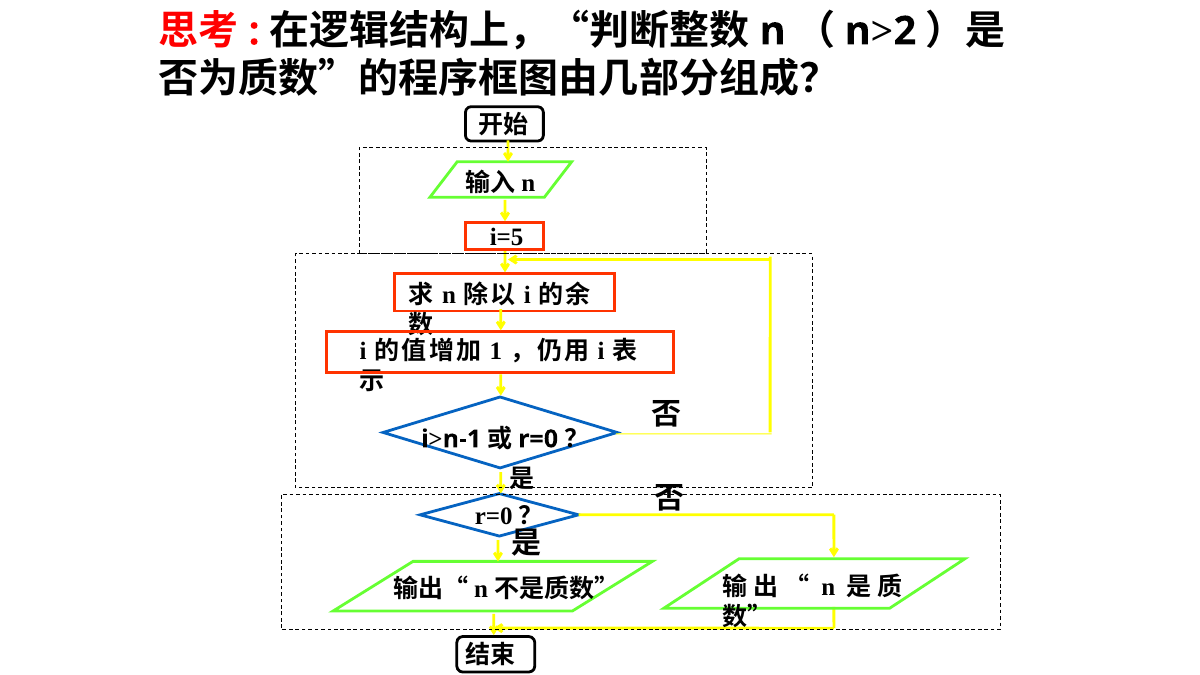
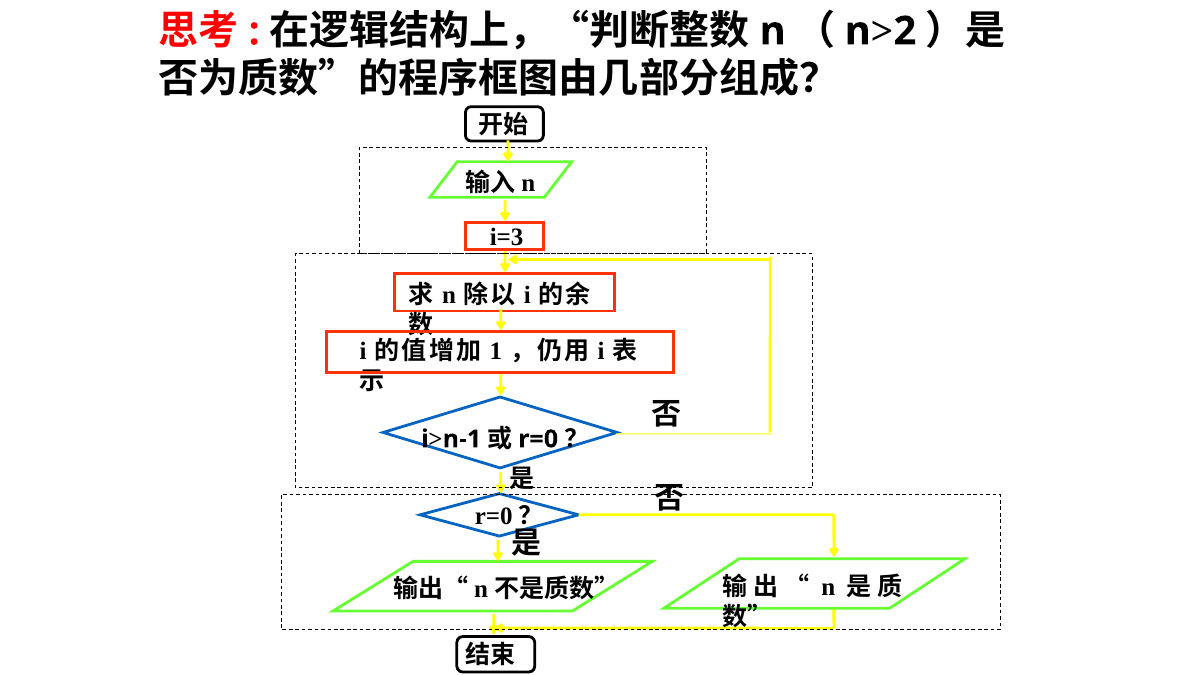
i=5: i=5 -> i=3
